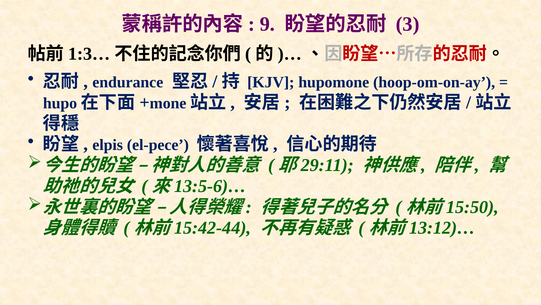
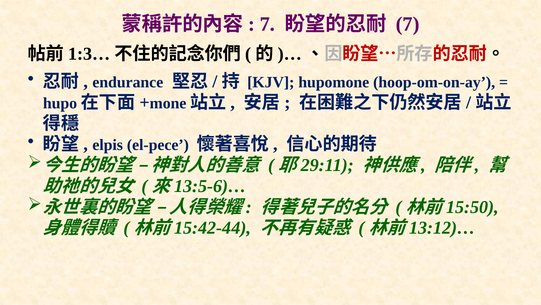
9 at (267, 24): 9 -> 7
3 at (408, 24): 3 -> 7
